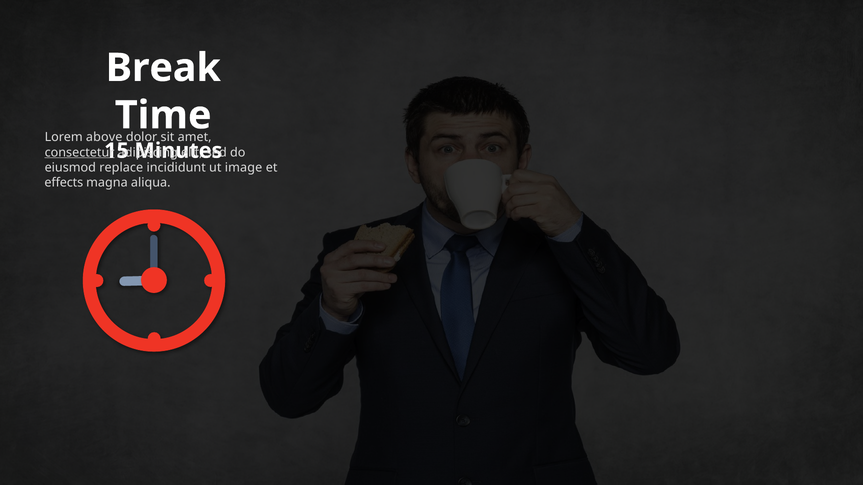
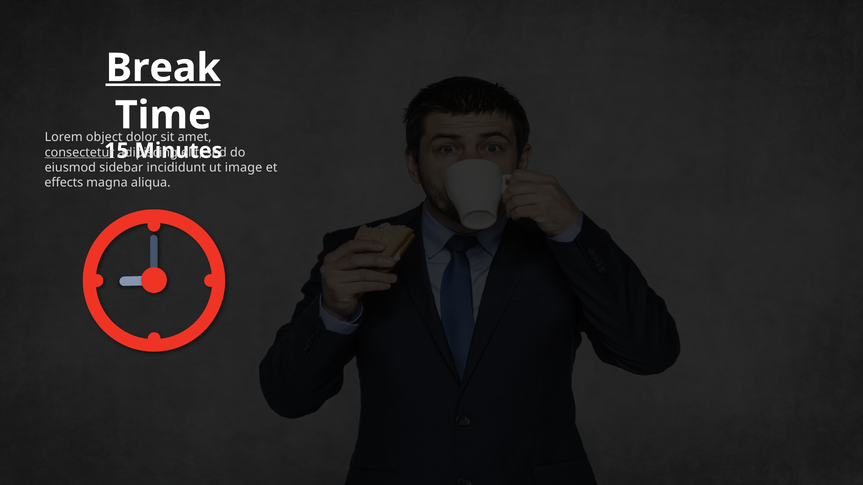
Break underline: none -> present
above: above -> object
replace: replace -> sidebar
